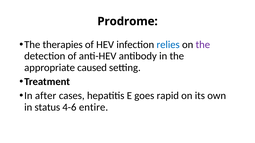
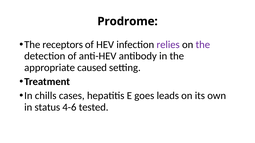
therapies: therapies -> receptors
relies colour: blue -> purple
after: after -> chills
rapid: rapid -> leads
entire: entire -> tested
